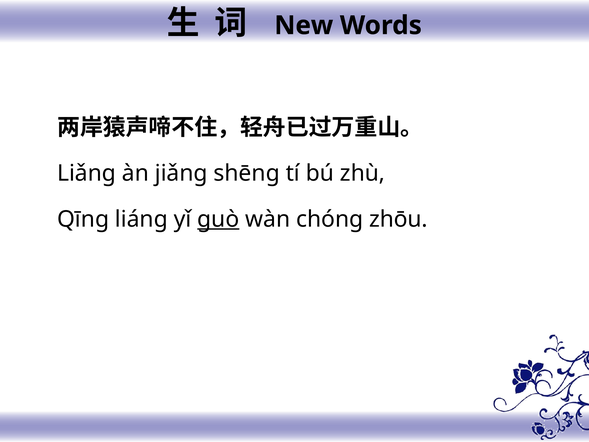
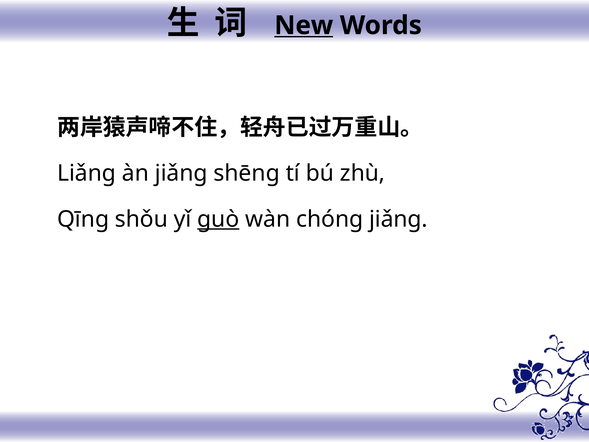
New underline: none -> present
liáng: liáng -> shǒu
chóng zhōu: zhōu -> jiǎng
